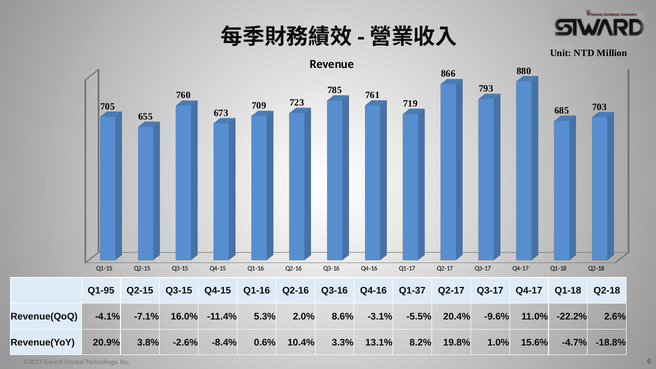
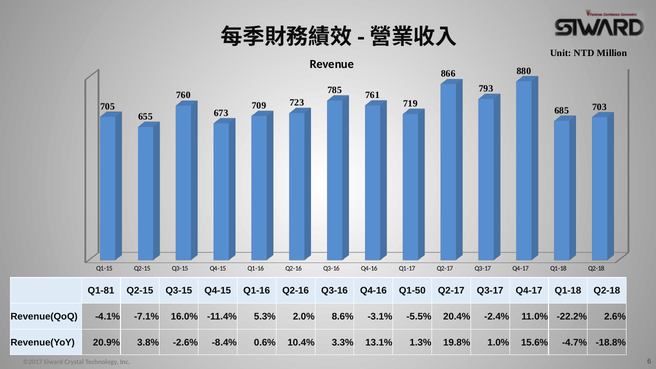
Q1-95: Q1-95 -> Q1-81
Q1-37: Q1-37 -> Q1-50
-9.6%: -9.6% -> -2.4%
8.2%: 8.2% -> 1.3%
